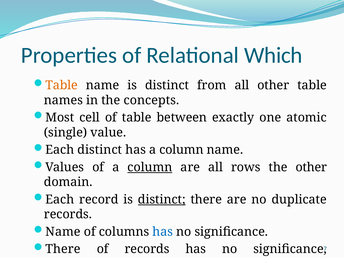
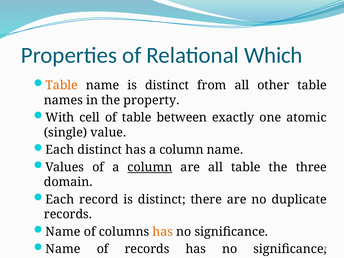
concepts: concepts -> property
Most: Most -> With
all rows: rows -> table
the other: other -> three
distinct at (162, 199) underline: present -> none
has at (163, 232) colour: blue -> orange
There at (63, 249): There -> Name
